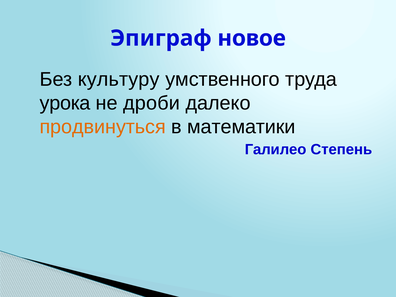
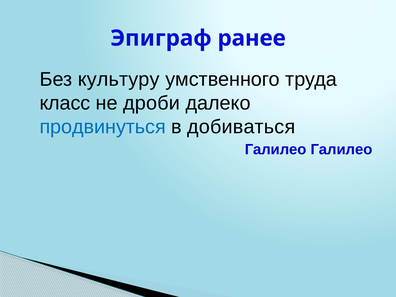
новое: новое -> ранее
урока: урока -> класс
продвинуться colour: orange -> blue
математики: математики -> добиваться
Галилео Степень: Степень -> Галилео
